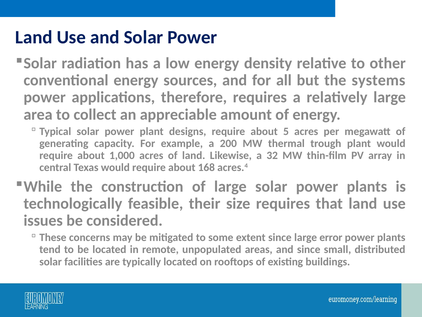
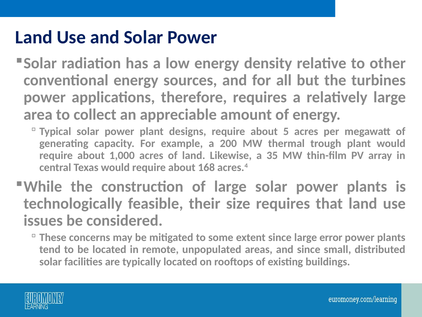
systems: systems -> turbines
32: 32 -> 35
